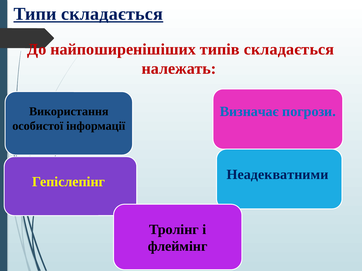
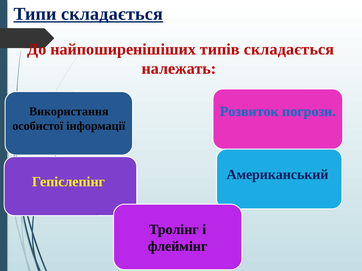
Визначає: Визначає -> Розвиток
Неадекватними: Неадекватними -> Американський
